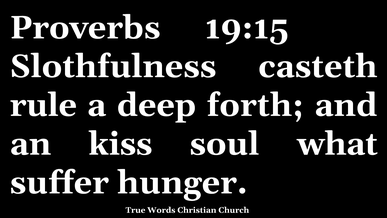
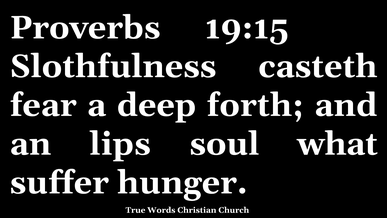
rule: rule -> fear
kiss: kiss -> lips
